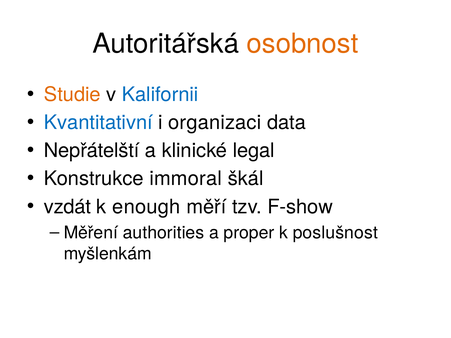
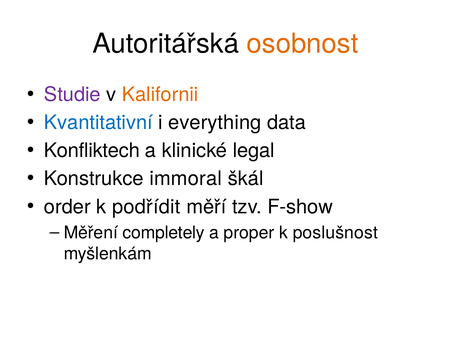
Studie colour: orange -> purple
Kalifornii colour: blue -> orange
organizaci: organizaci -> everything
Nepřátelští: Nepřátelští -> Konfliktech
vzdát: vzdát -> order
enough: enough -> podřídit
authorities: authorities -> completely
